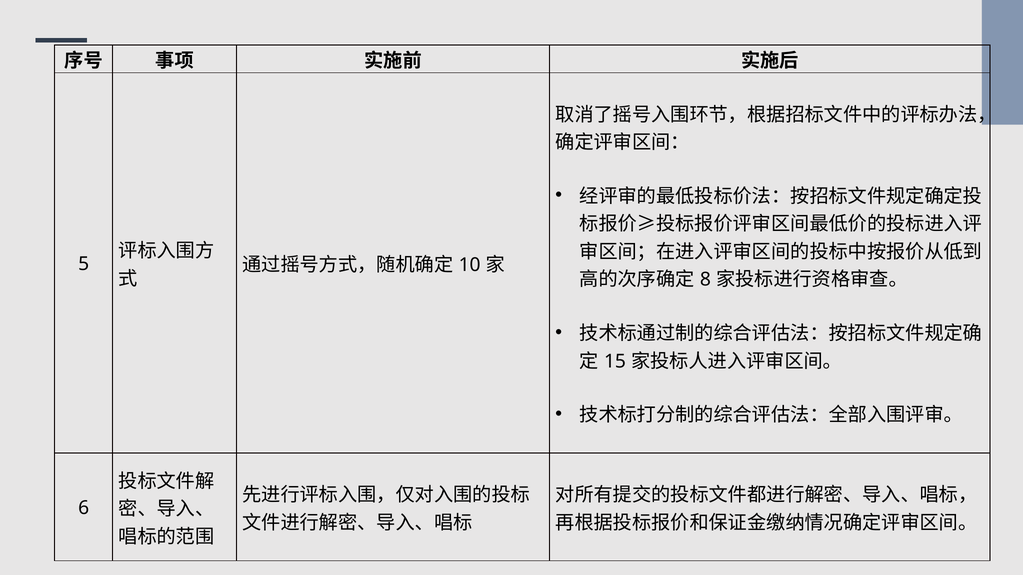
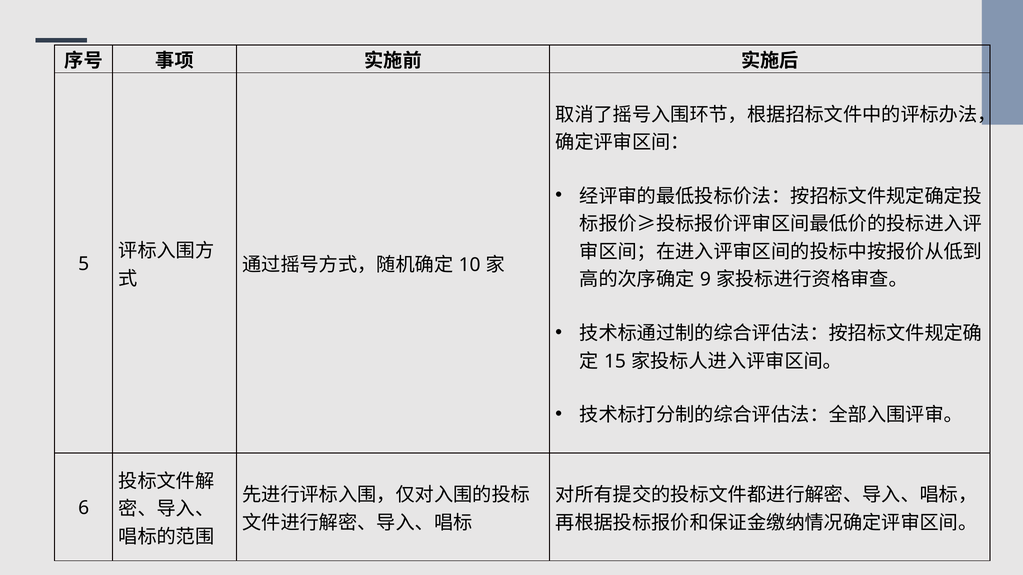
8: 8 -> 9
